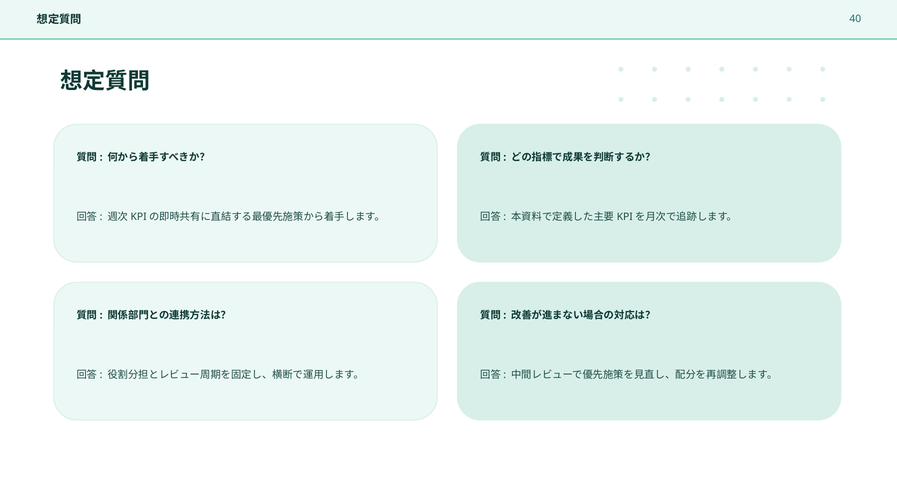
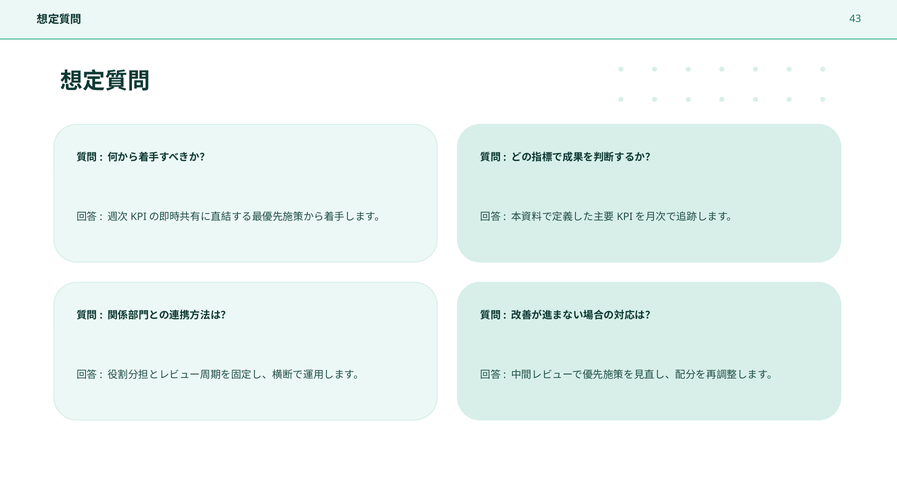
40: 40 -> 43
